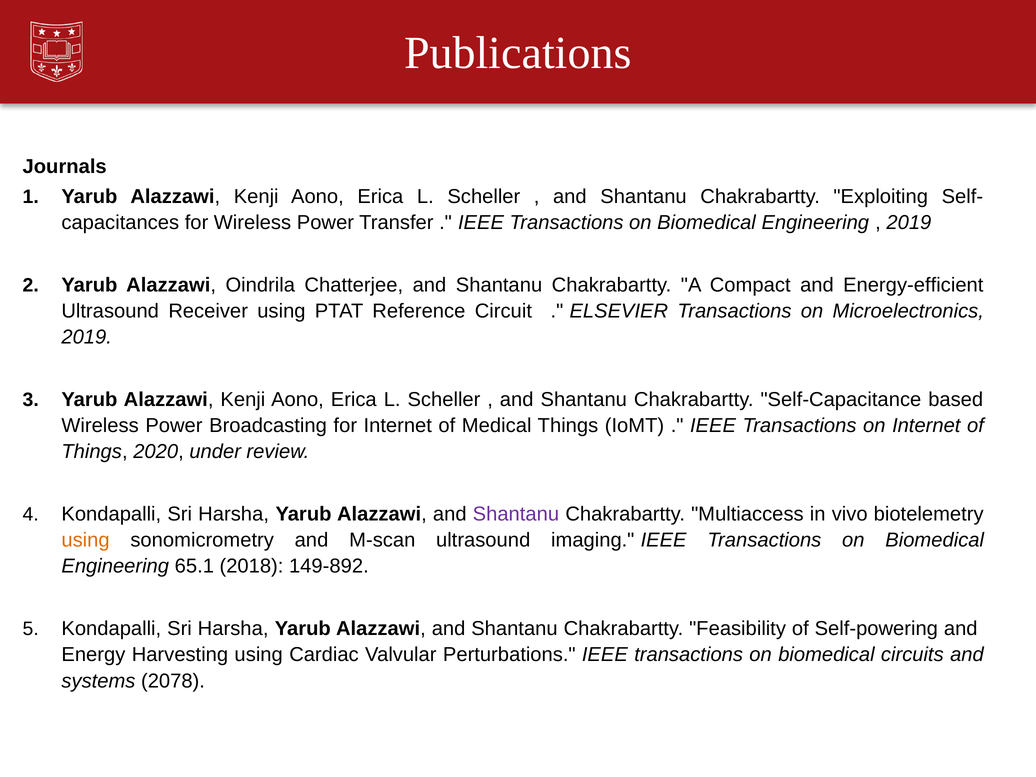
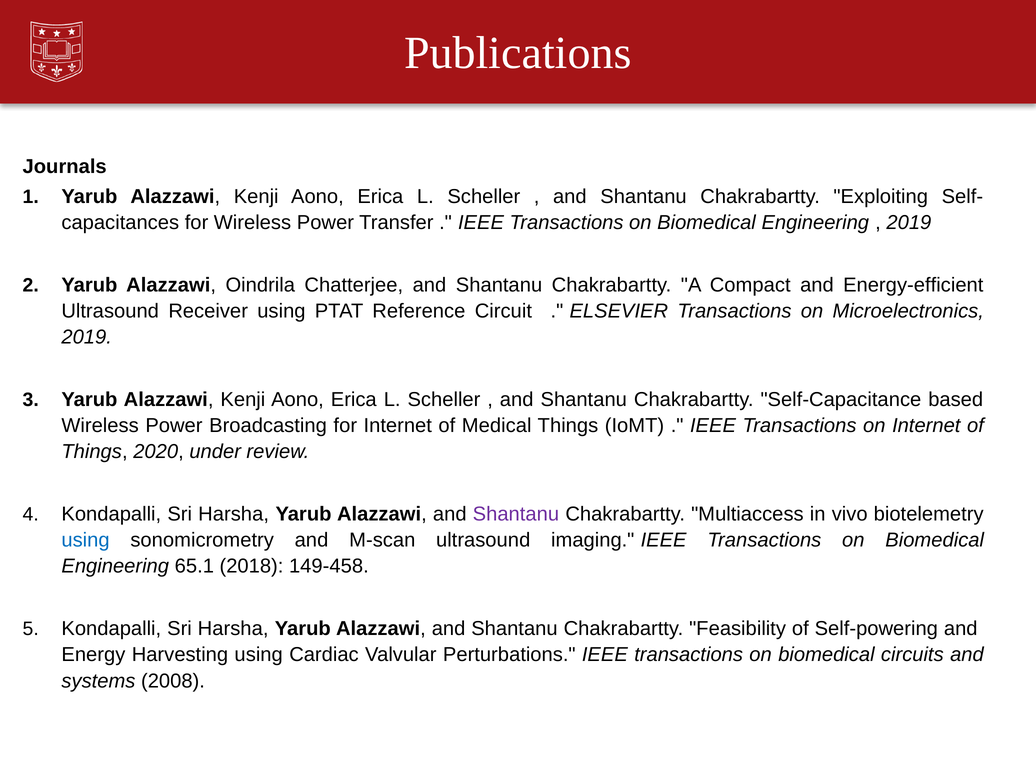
using at (86, 540) colour: orange -> blue
149-892: 149-892 -> 149-458
2078: 2078 -> 2008
